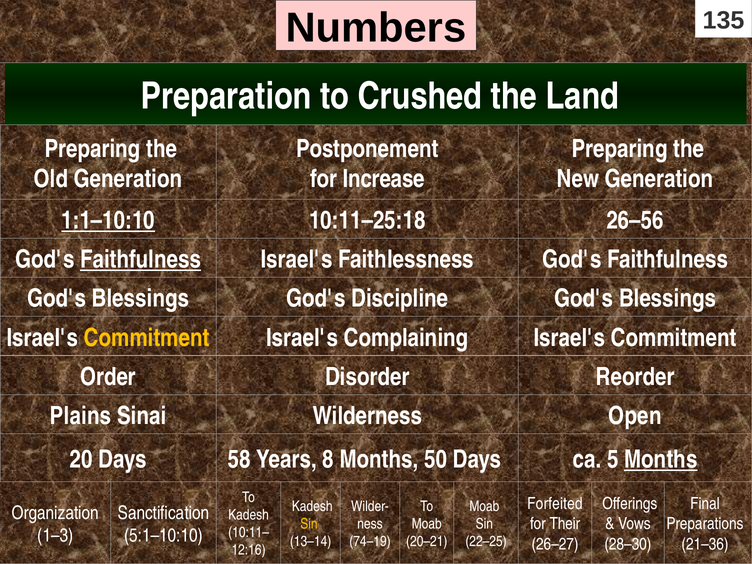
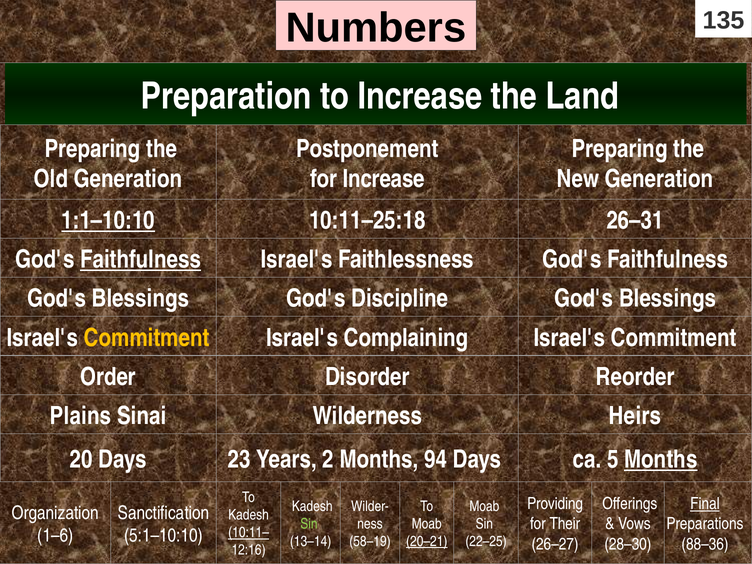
to Crushed: Crushed -> Increase
26–56: 26–56 -> 26–31
Open: Open -> Heirs
58: 58 -> 23
8: 8 -> 2
50: 50 -> 94
Forfeited: Forfeited -> Providing
Final underline: none -> present
Sin at (309, 524) colour: yellow -> light green
10:11– underline: none -> present
1–3: 1–3 -> 1–6
74–19: 74–19 -> 58–19
20–21 underline: none -> present
21–36: 21–36 -> 88–36
